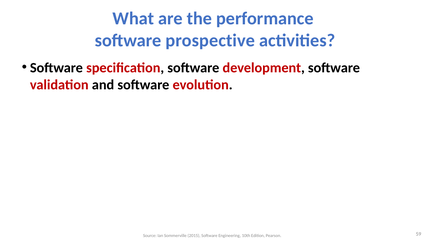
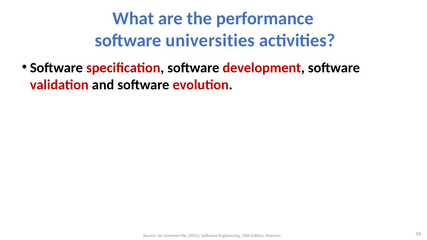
prospective: prospective -> universities
